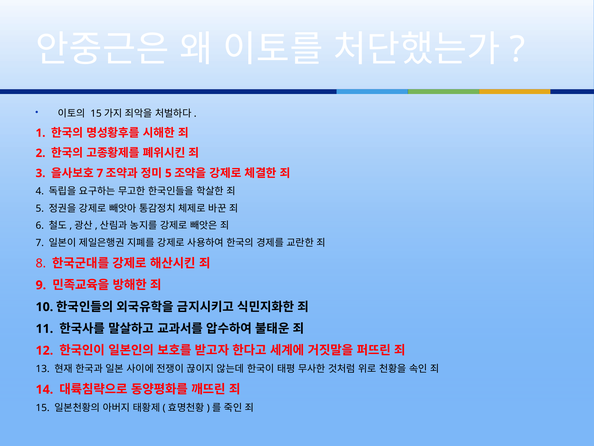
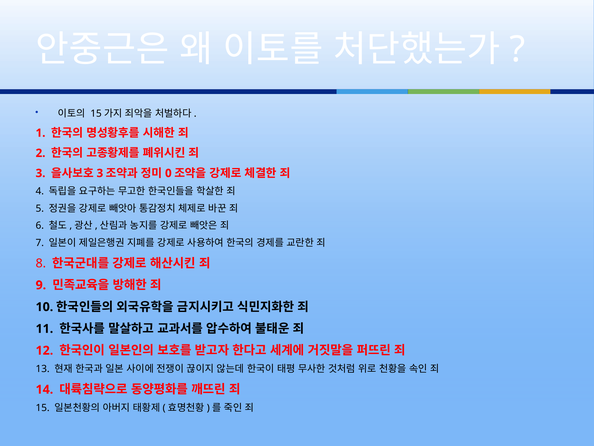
7 at (100, 173): 7 -> 3
5 at (168, 173): 5 -> 0
